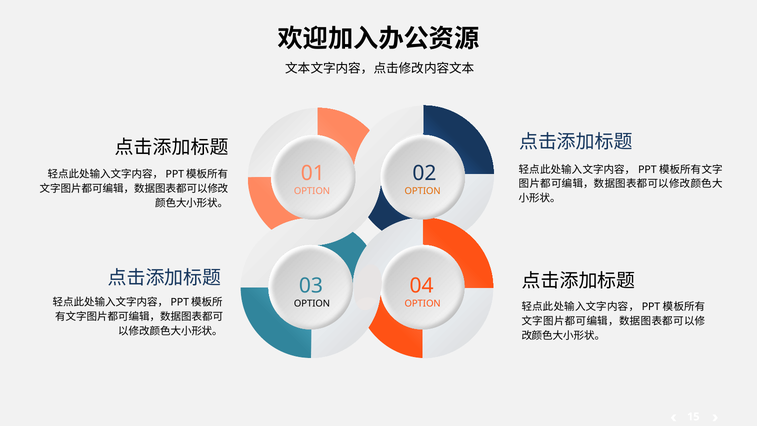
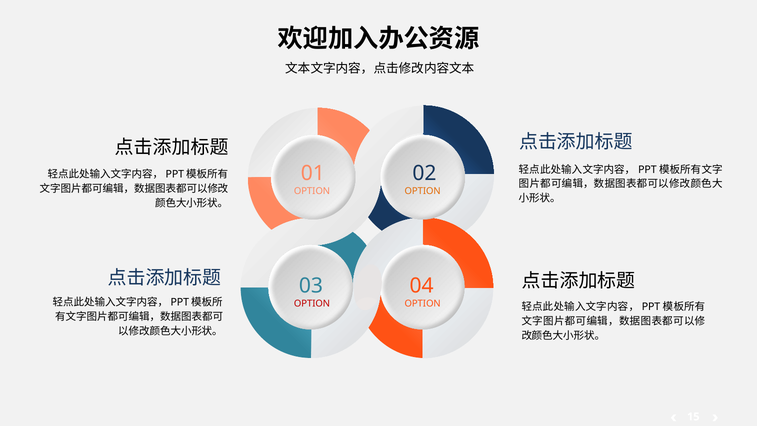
OPTION at (312, 303) colour: black -> red
